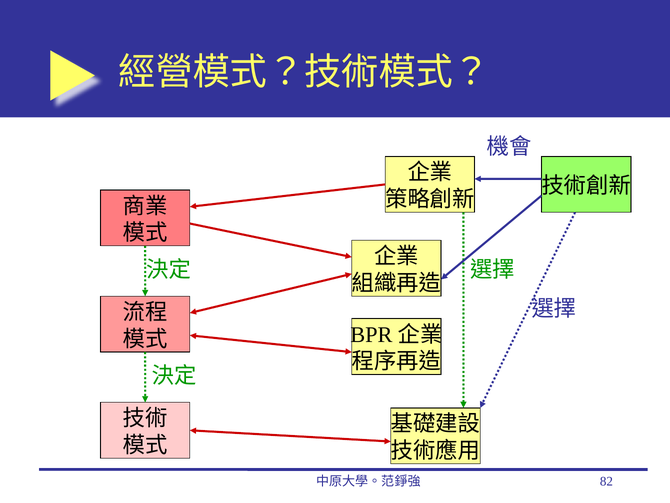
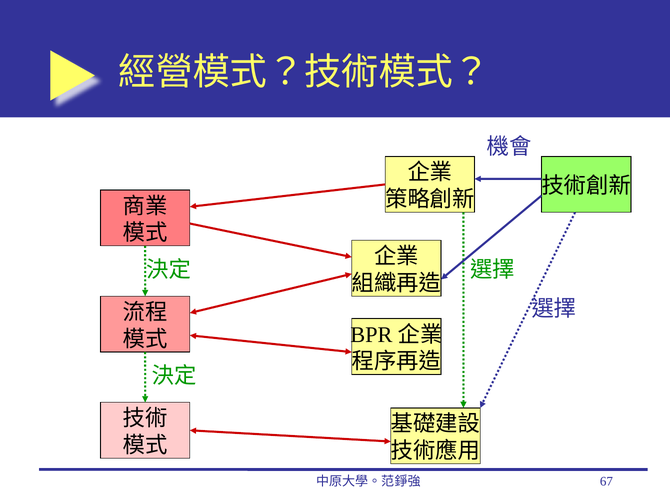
82: 82 -> 67
